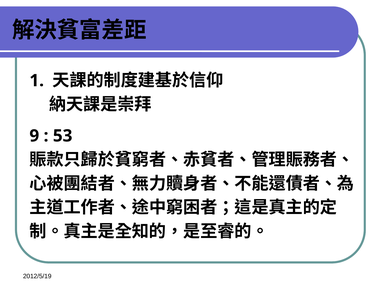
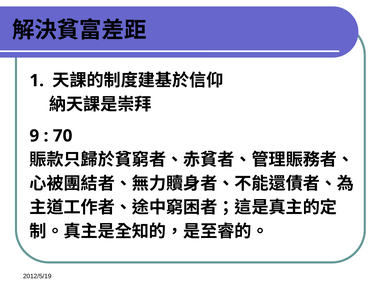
53: 53 -> 70
